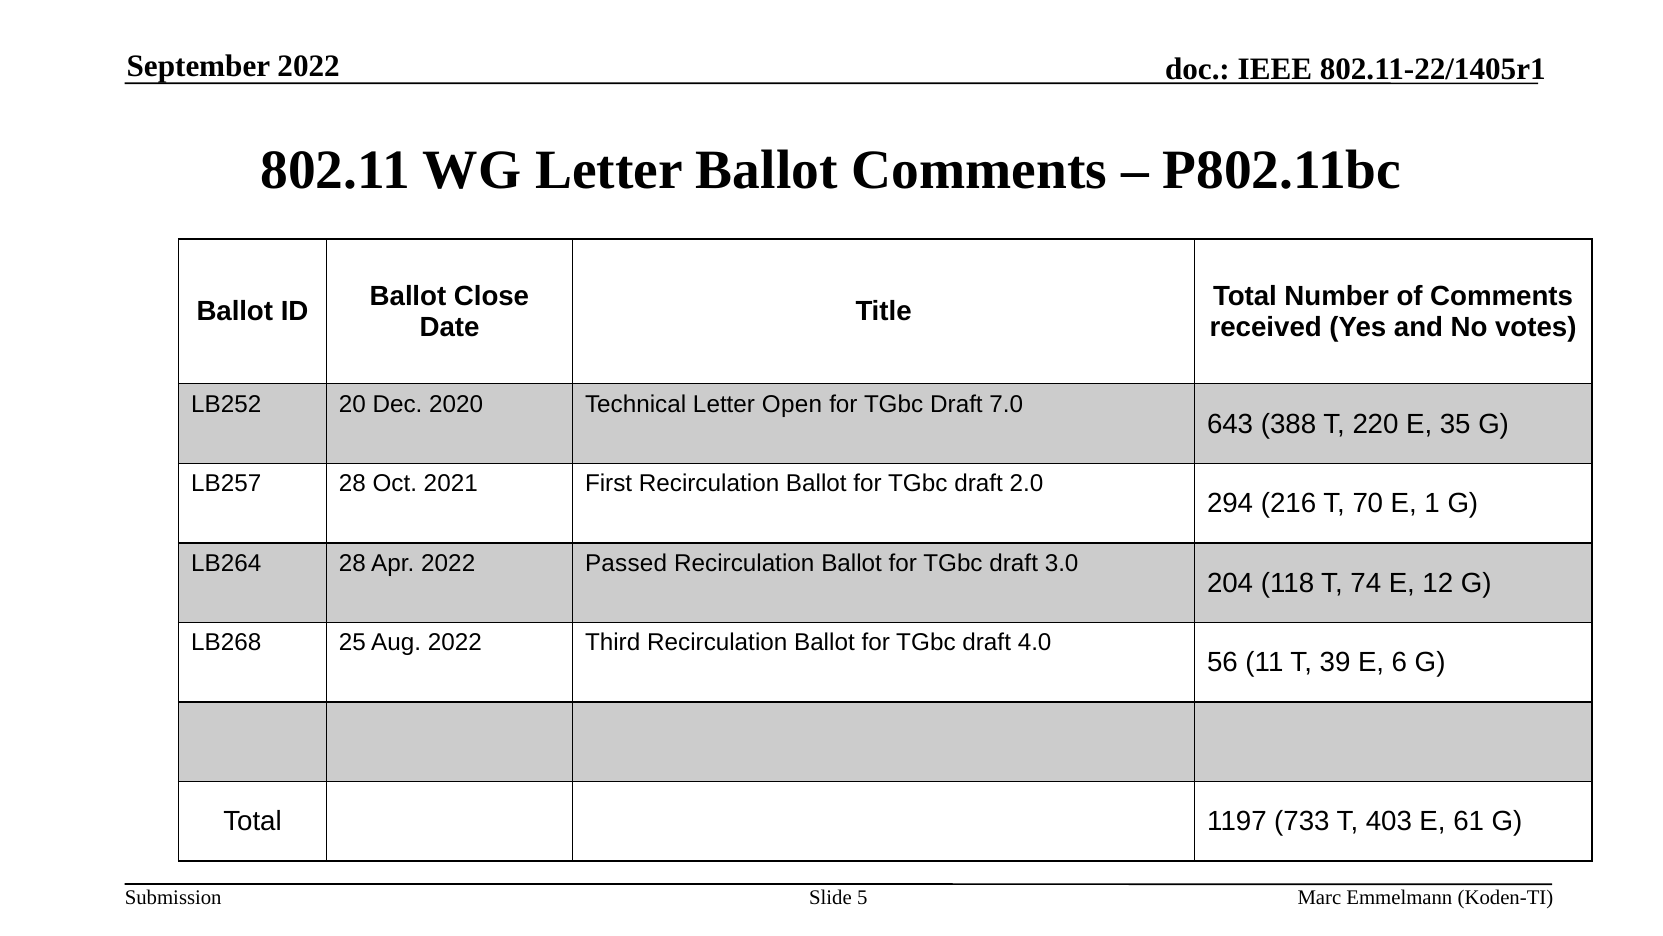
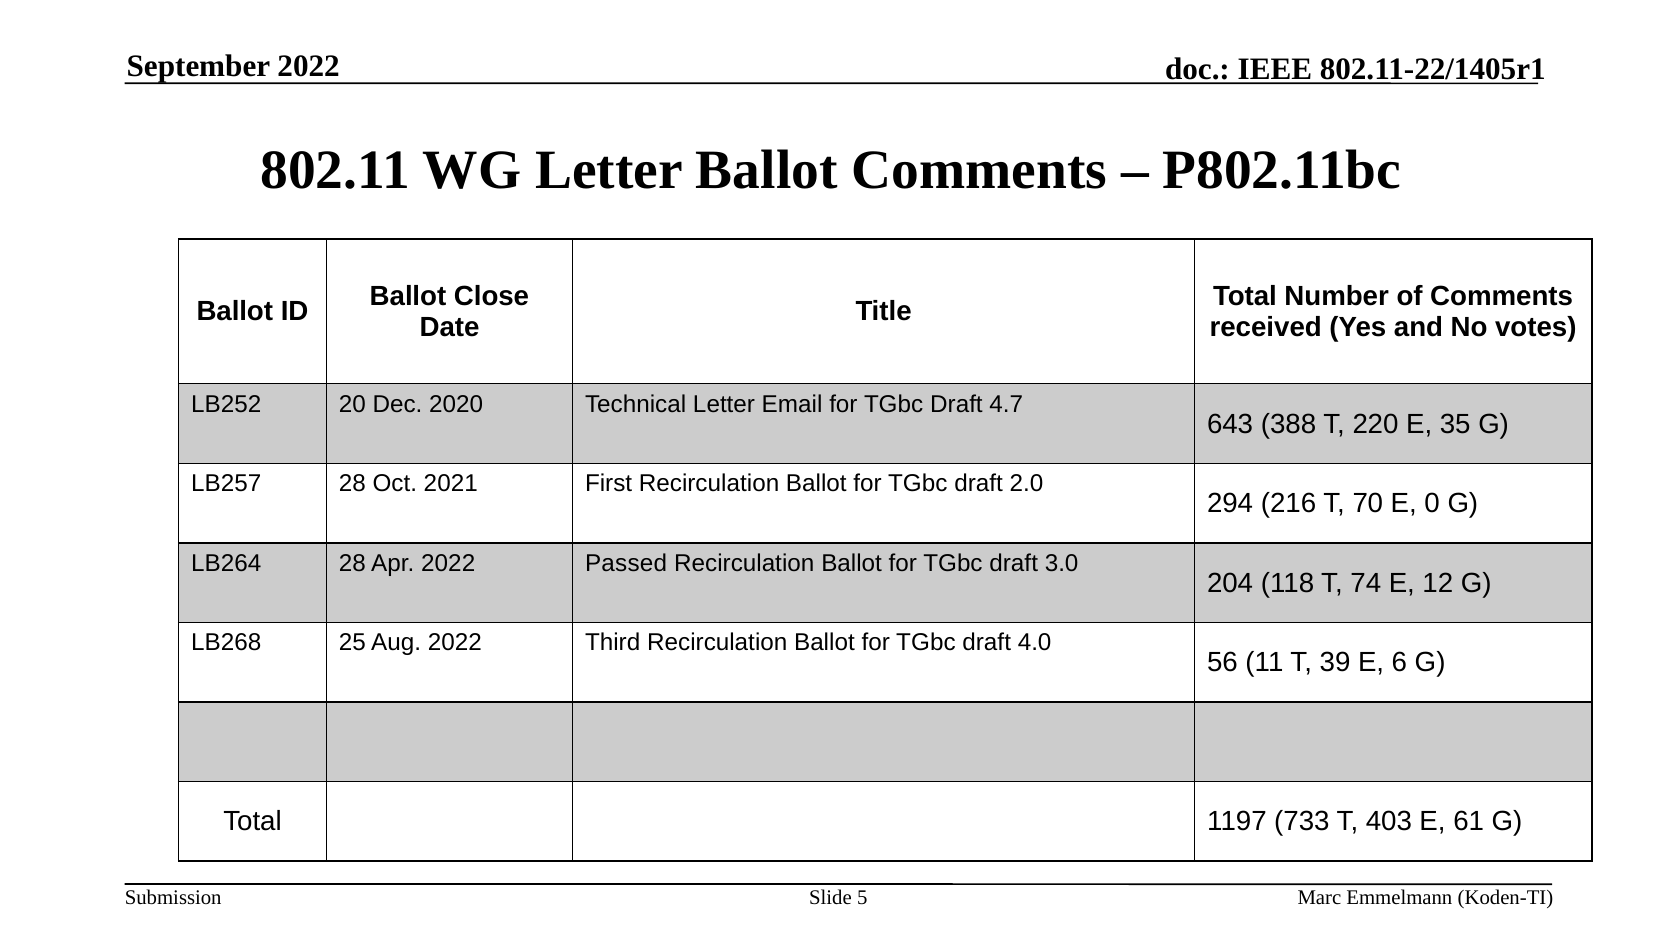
Open: Open -> Email
7.0: 7.0 -> 4.7
1: 1 -> 0
